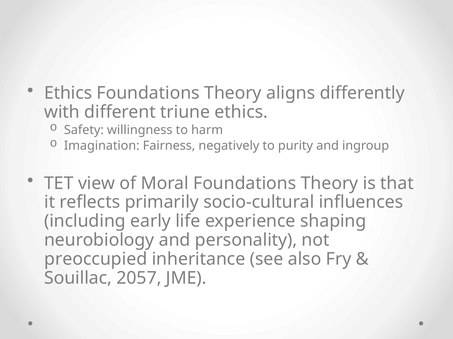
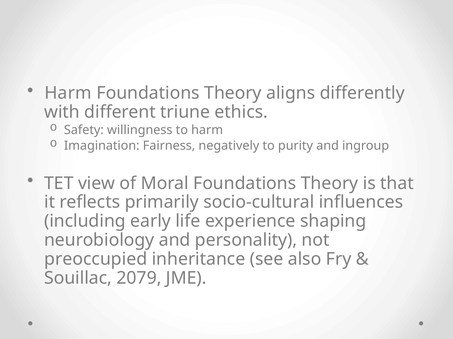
Ethics at (68, 93): Ethics -> Harm
2057: 2057 -> 2079
